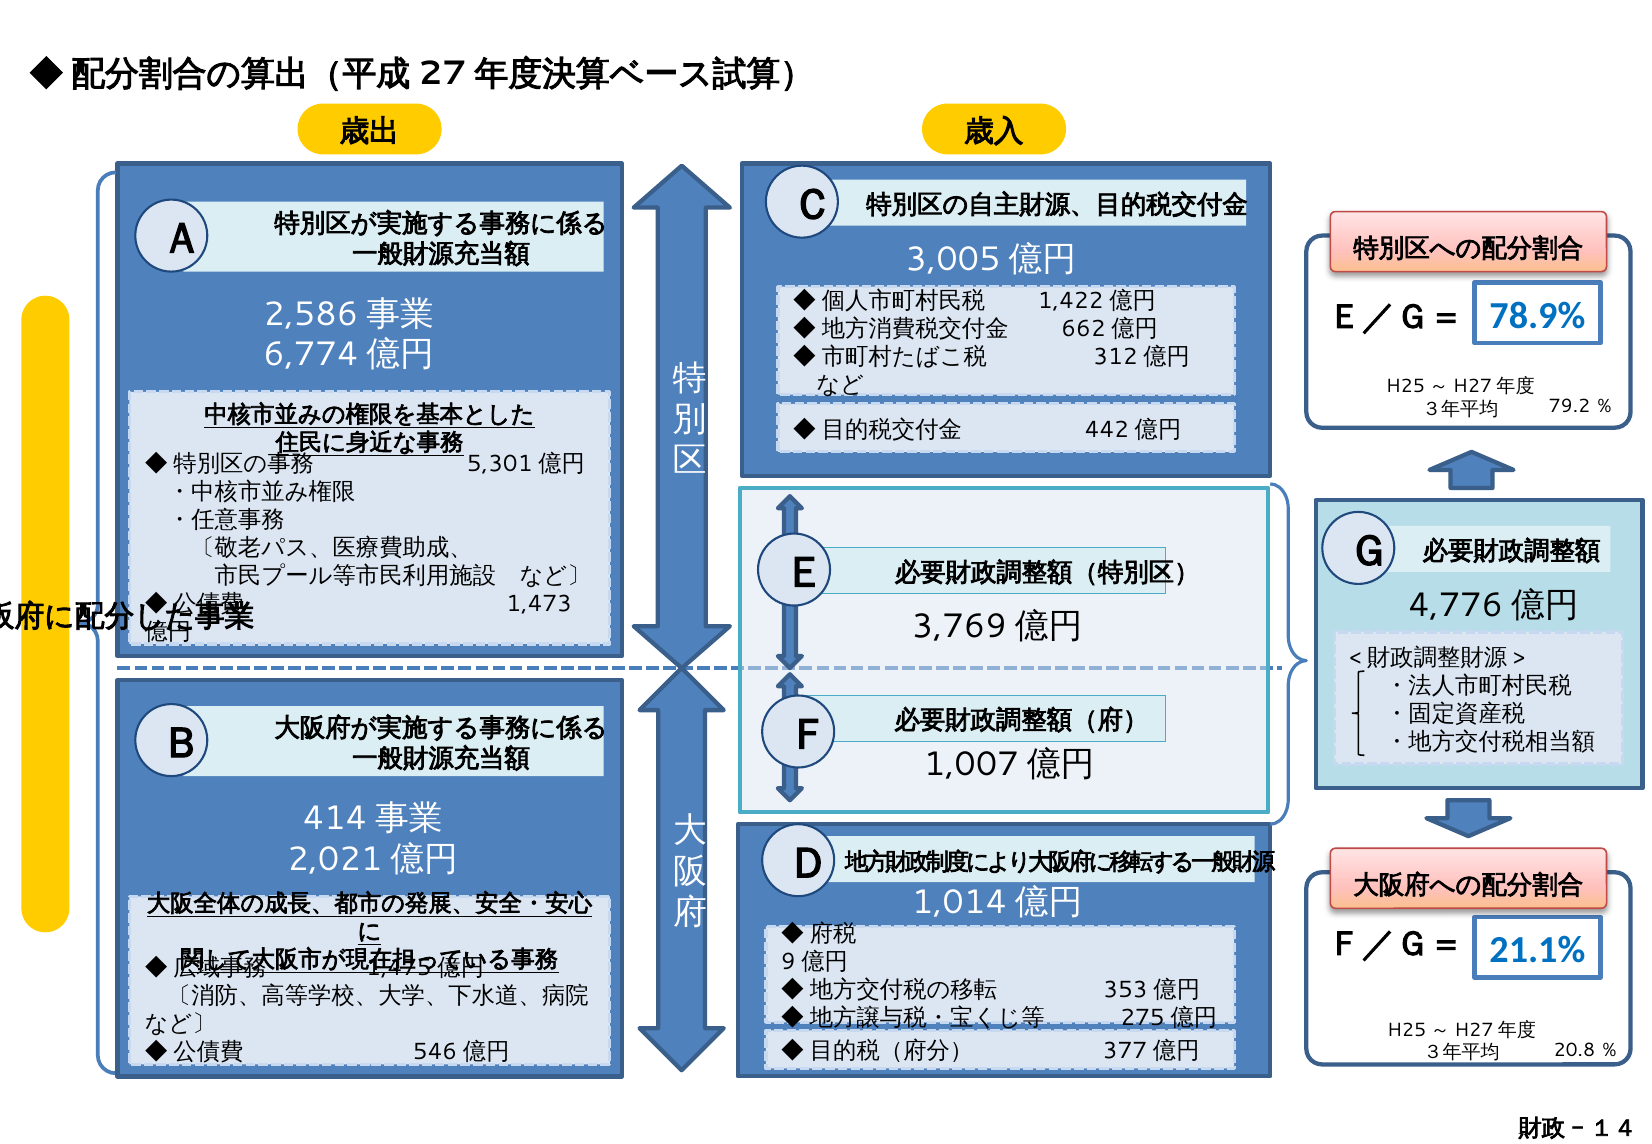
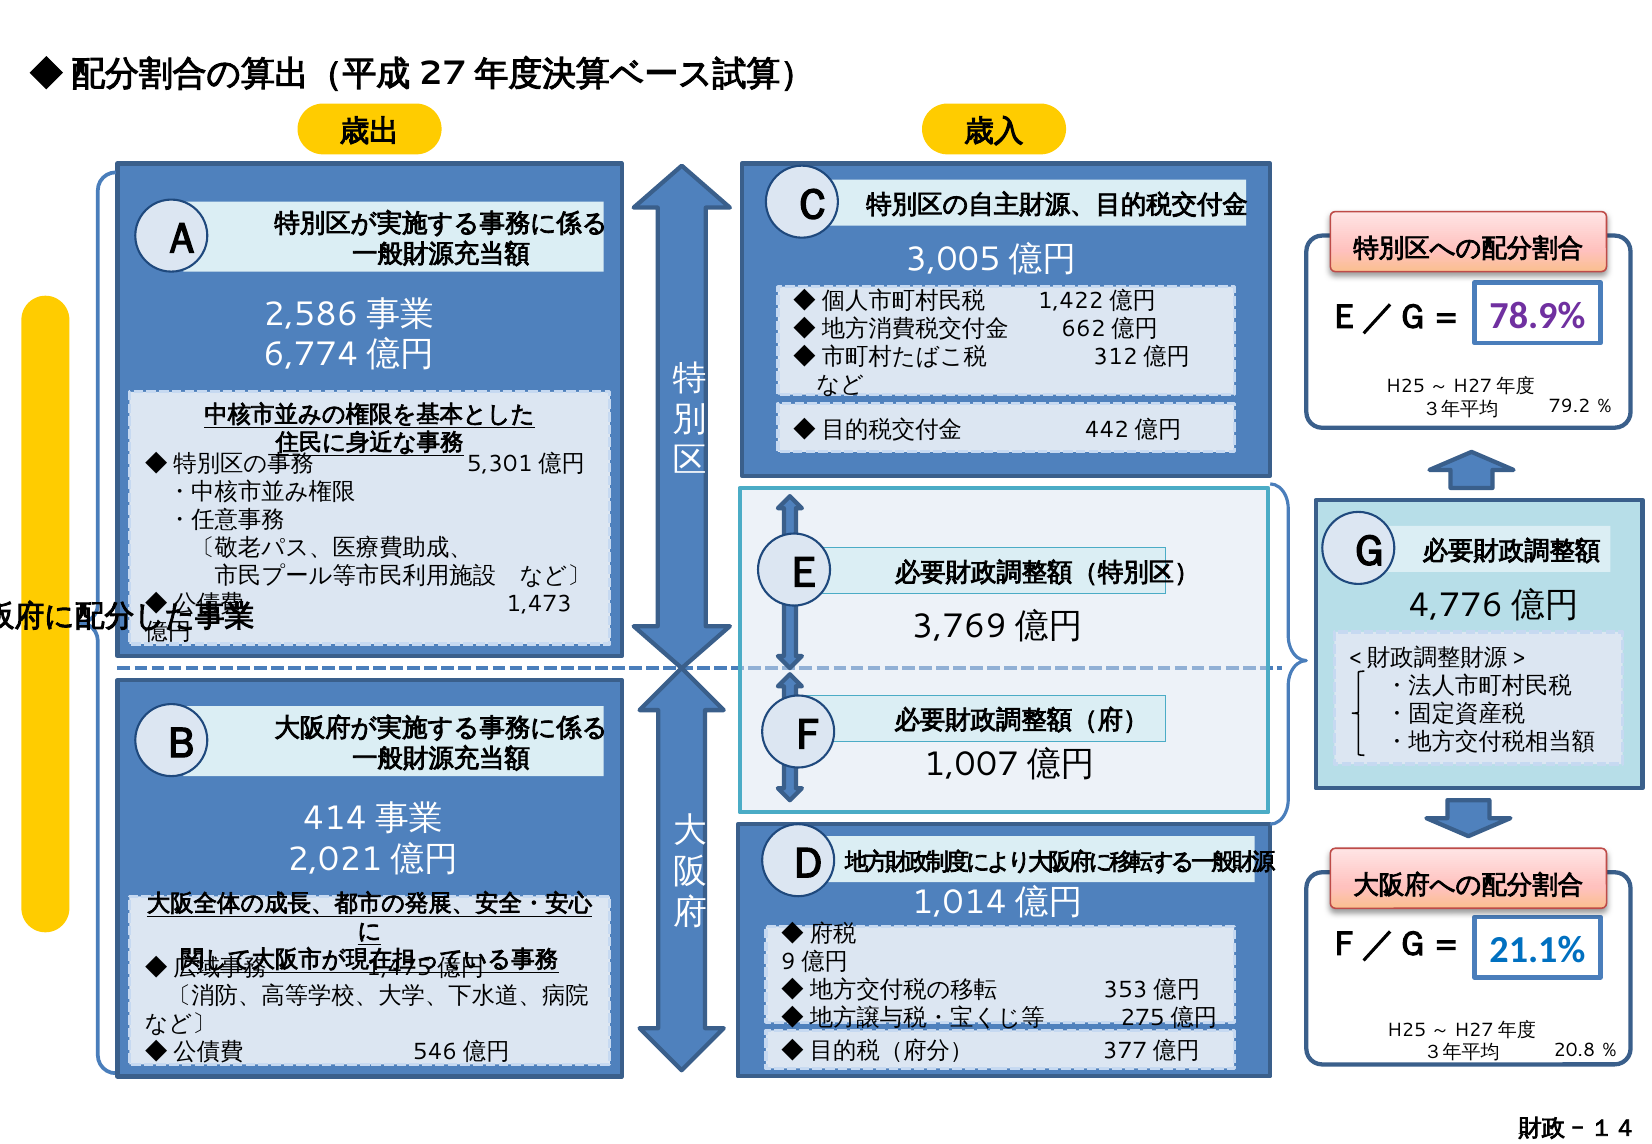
78.9% colour: blue -> purple
